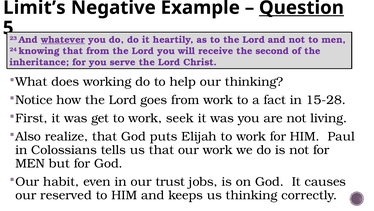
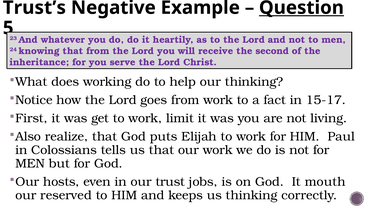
Limit’s: Limit’s -> Trust’s
whatever underline: present -> none
15-28: 15-28 -> 15-17
seek: seek -> limit
habit: habit -> hosts
causes: causes -> mouth
